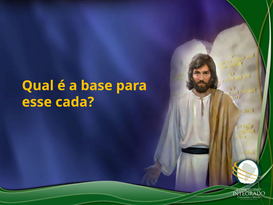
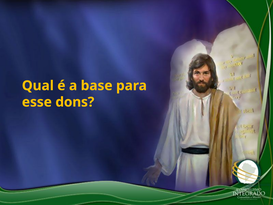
cada: cada -> dons
